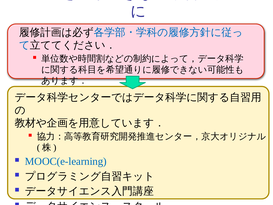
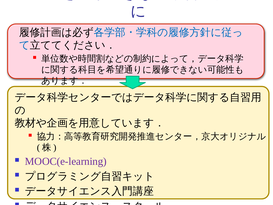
MOOC(e-learning colour: blue -> purple
